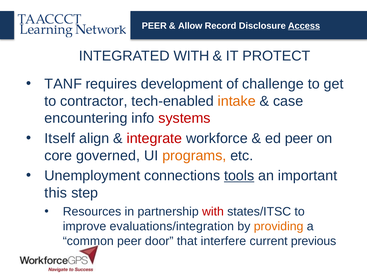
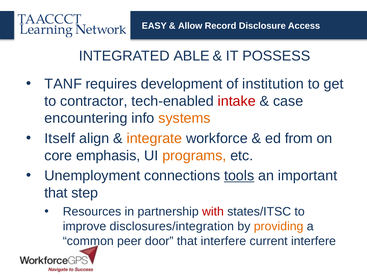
PEER at (154, 26): PEER -> EASY
Access underline: present -> none
INTEGRATED WITH: WITH -> ABLE
PROTECT: PROTECT -> POSSESS
challenge: challenge -> institution
intake colour: orange -> red
systems colour: red -> orange
integrate colour: red -> orange
ed peer: peer -> from
governed: governed -> emphasis
this at (56, 193): this -> that
evaluations/integration: evaluations/integration -> disclosures/integration
current previous: previous -> interfere
